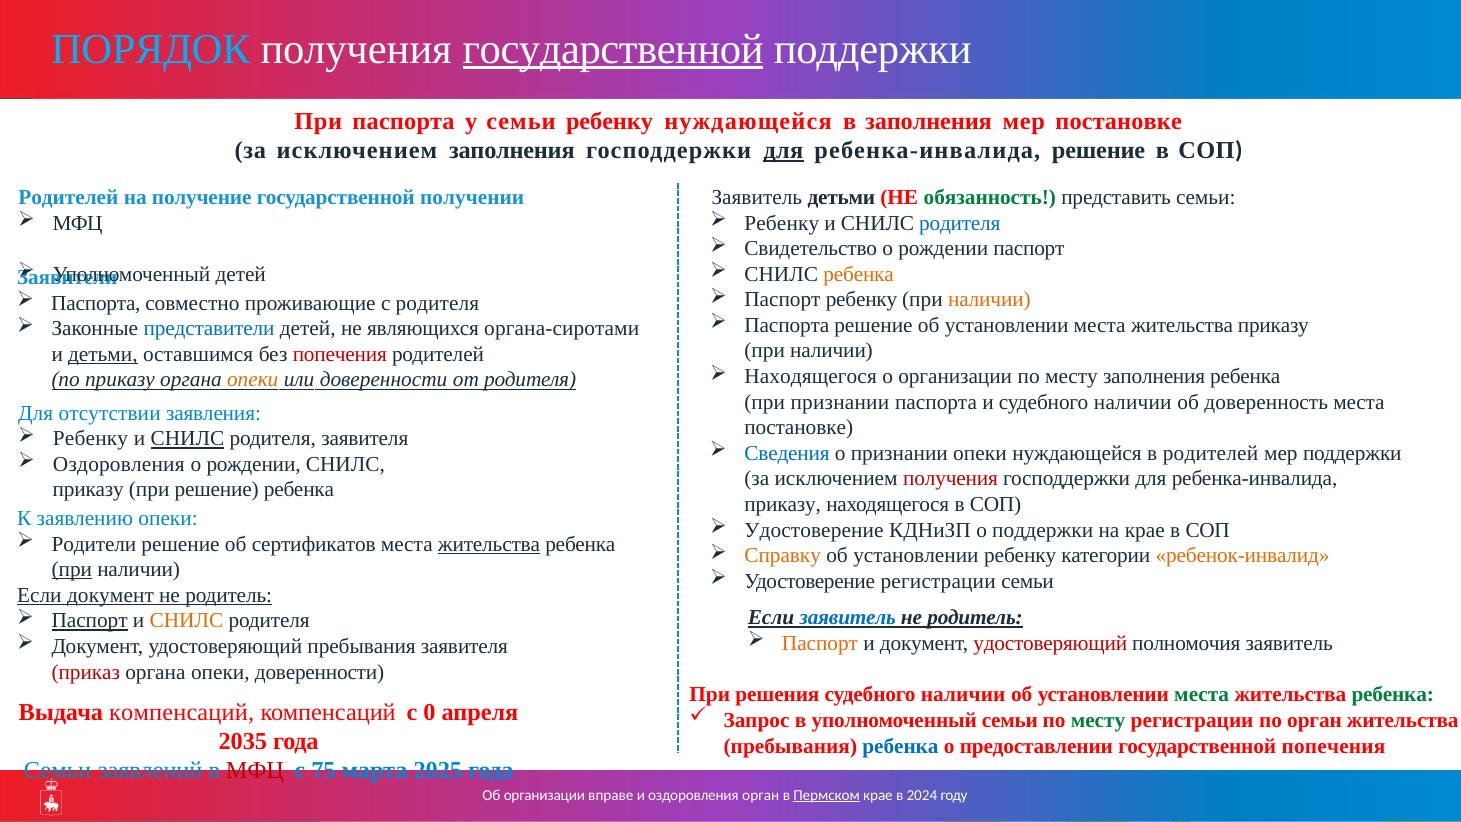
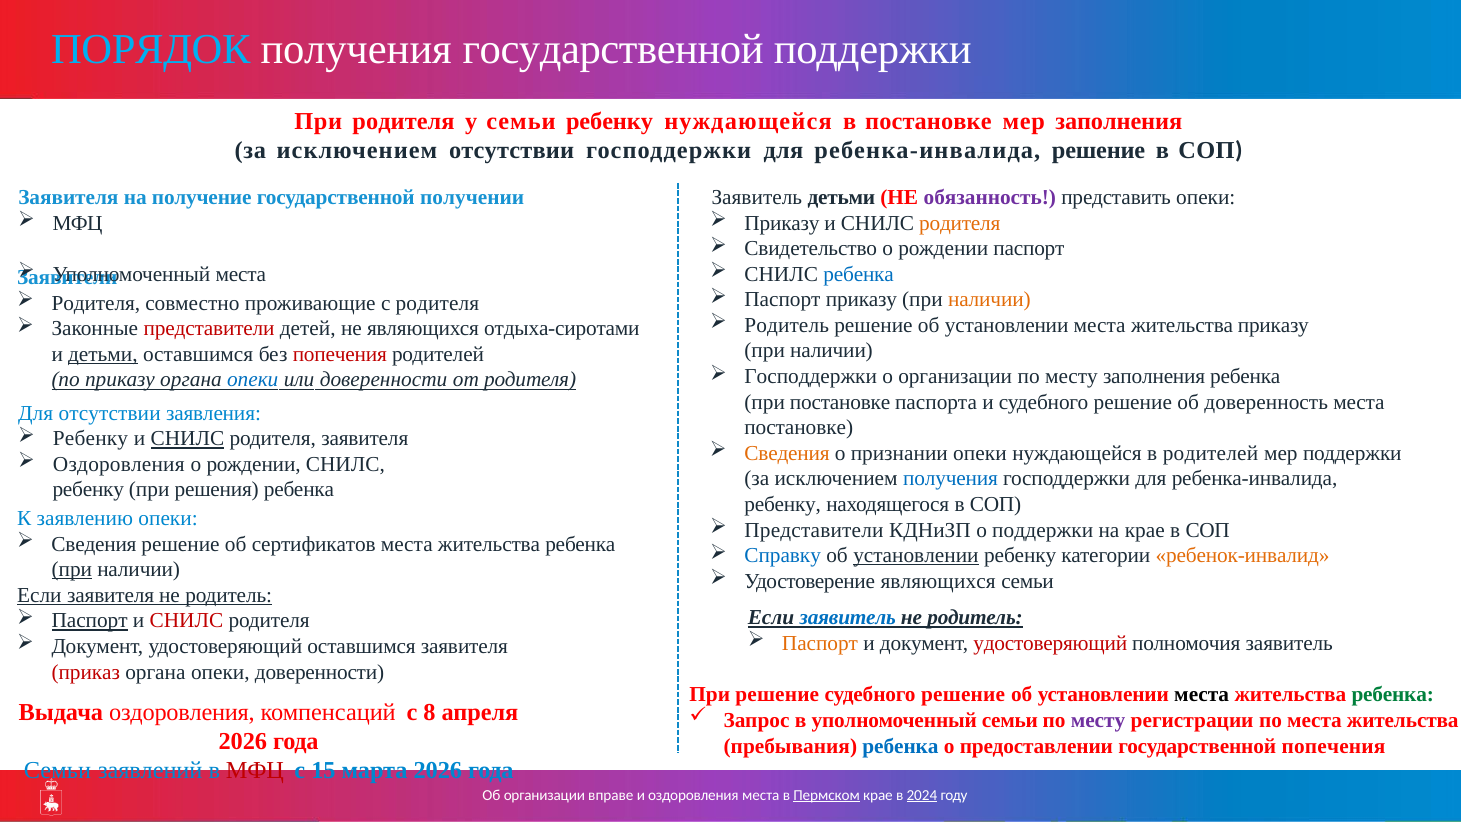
государственной at (613, 49) underline: present -> none
При паспорта: паспорта -> родителя
в заполнения: заполнения -> постановке
мер постановке: постановке -> заполнения
исключением заполнения: заполнения -> отсутствии
для at (783, 150) underline: present -> none
Родителей at (68, 197): Родителей -> Заявителя
обязанность colour: green -> purple
представить семьи: семьи -> опеки
Ребенку at (782, 223): Ребенку -> Приказу
родителя at (960, 223) colour: blue -> orange
детей at (241, 274): детей -> места
ребенка at (859, 274) colour: orange -> blue
Паспорт ребенку: ребенку -> приказу
Паспорта at (96, 303): Паспорта -> Родителя
Паспорта at (787, 325): Паспорта -> Родитель
представители at (209, 329) colour: blue -> red
органа-сиротами: органа-сиротами -> отдыха-сиротами
Находящегося at (811, 376): Находящегося -> Господдержки
опеки at (253, 380) colour: orange -> blue
при признании: признании -> постановке
и судебного наличии: наличии -> решение
Сведения at (787, 453) colour: blue -> orange
получения at (950, 479) colour: red -> blue
приказу at (88, 490): приказу -> ребенку
при решение: решение -> решения
приказу at (783, 504): приказу -> ребенку
Удостоверение at (814, 530): Удостоверение -> Представители
Родители at (94, 544): Родители -> Сведения
жительства at (489, 544) underline: present -> none
Справку colour: orange -> blue
установлении at (916, 556) underline: none -> present
Удостоверение регистрации: регистрации -> являющихся
Если документ: документ -> заявителя
СНИЛС at (186, 621) colour: orange -> red
удостоверяющий пребывания: пребывания -> оставшимся
При решения: решения -> решение
наличии at (963, 695): наличии -> решение
места at (1202, 695) colour: green -> black
Выдача компенсаций: компенсаций -> оздоровления
0: 0 -> 8
месту at (1098, 720) colour: green -> purple
по орган: орган -> места
2035 at (243, 741): 2035 -> 2026
75: 75 -> 15
марта 2025: 2025 -> 2026
оздоровления орган: орган -> места
2024 underline: none -> present
